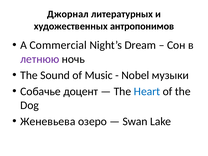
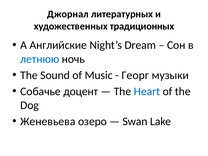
антропонимов: антропонимов -> традиционных
Commercial: Commercial -> Английские
летнюю colour: purple -> blue
Nobel: Nobel -> Георг
